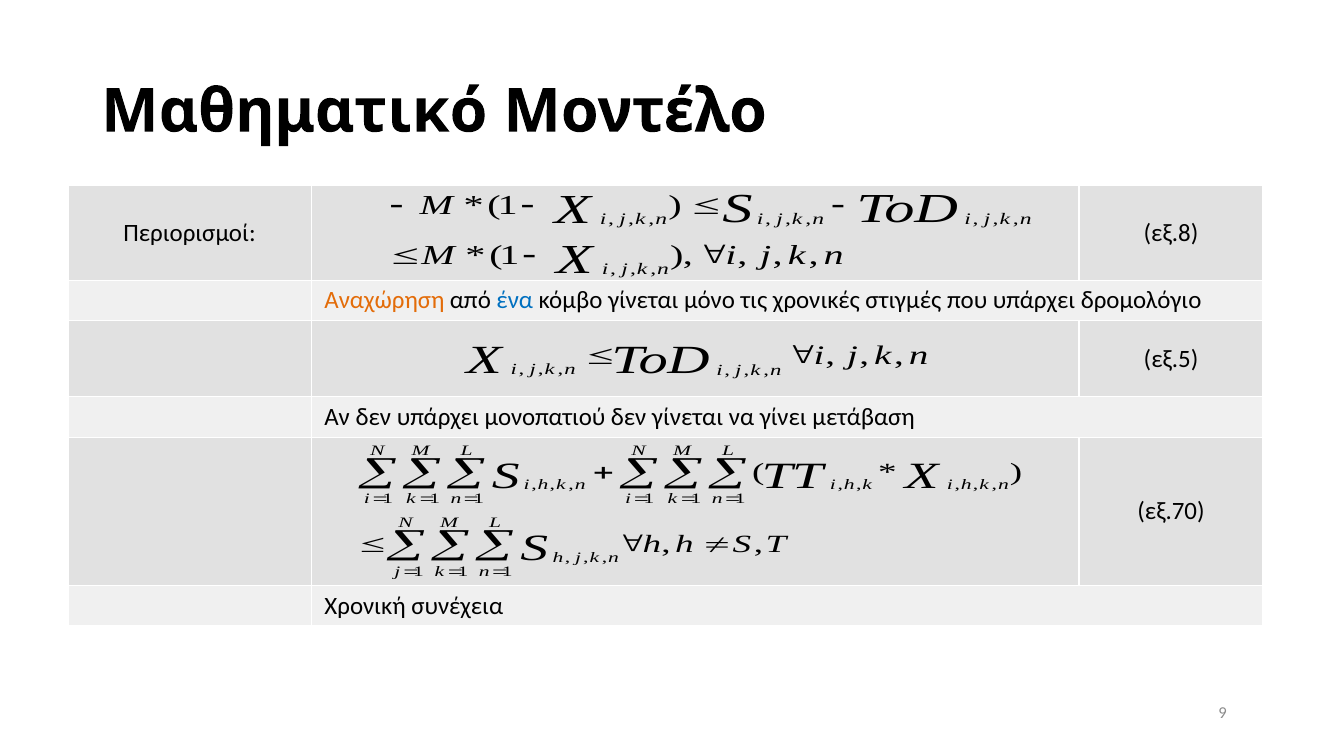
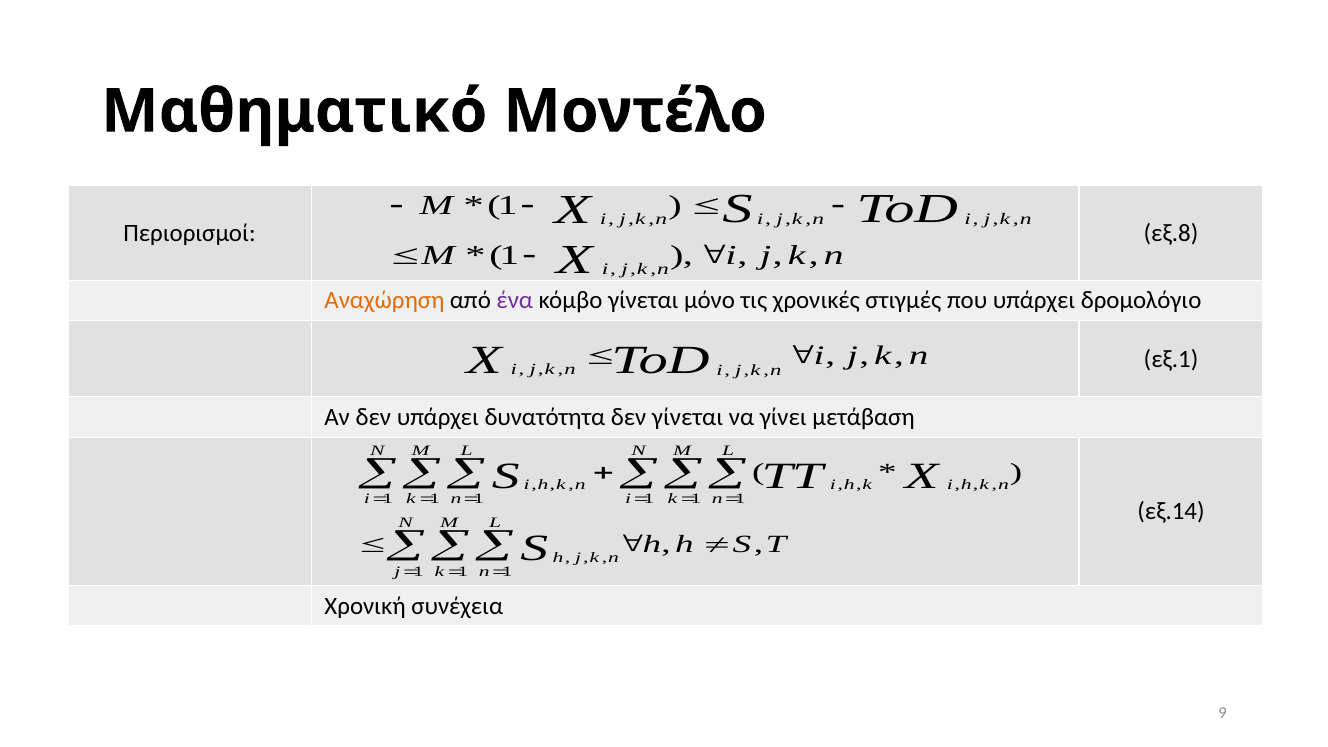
ένα colour: blue -> purple
εξ.5: εξ.5 -> εξ.1
μονοπατιού: μονοπατιού -> δυνατότητα
εξ.70: εξ.70 -> εξ.14
